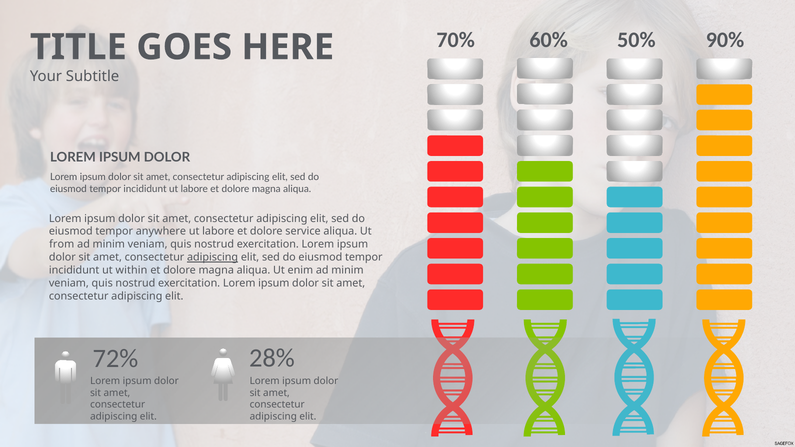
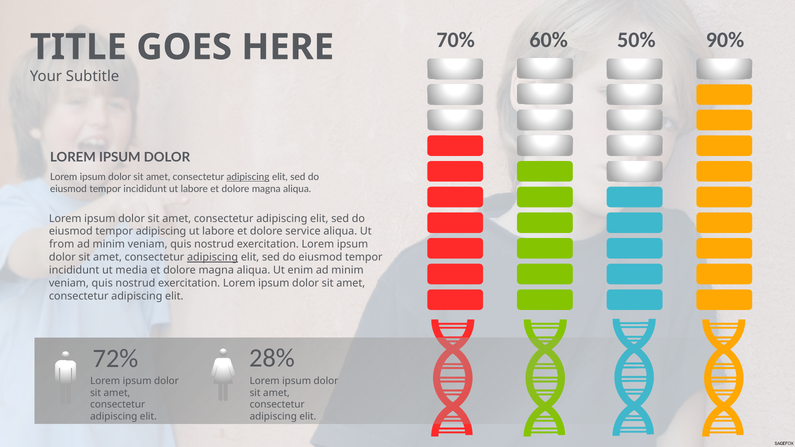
adipiscing at (248, 177) underline: none -> present
tempor anywhere: anywhere -> adipiscing
within: within -> media
